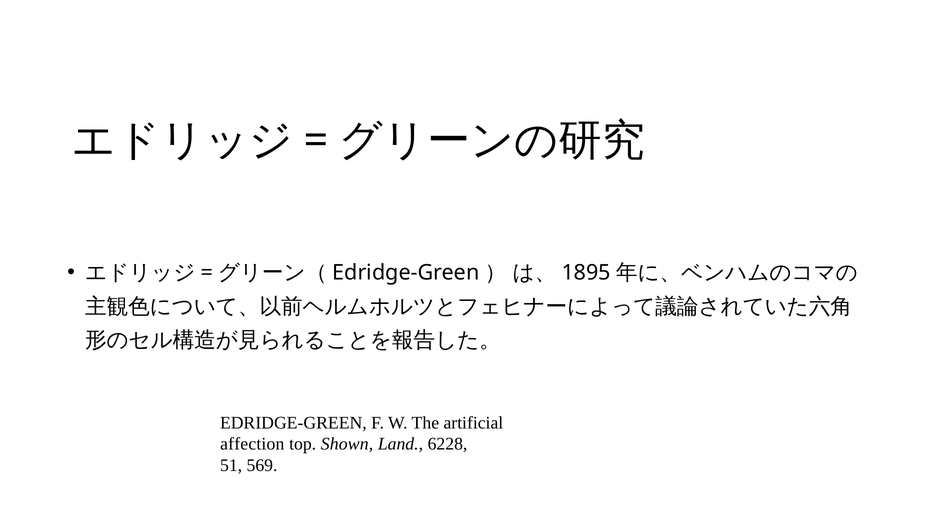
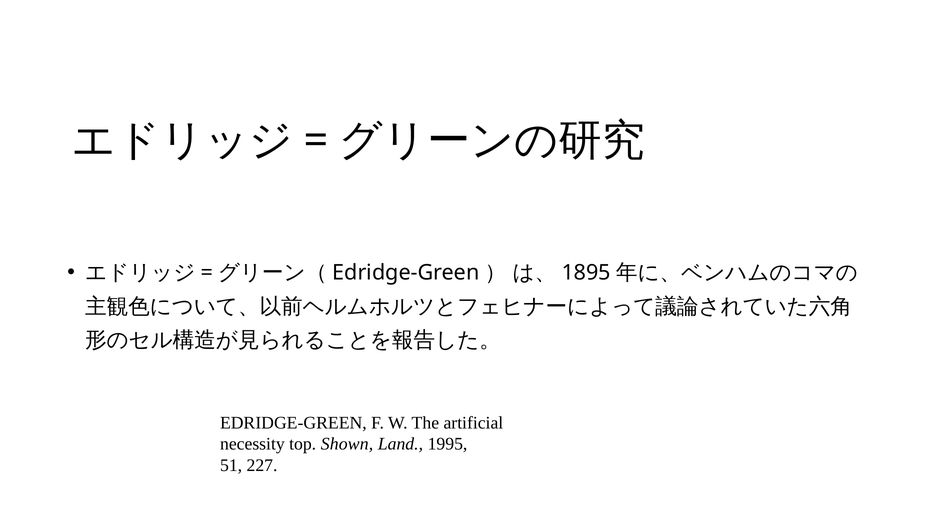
affection: affection -> necessity
6228: 6228 -> 1995
569: 569 -> 227
